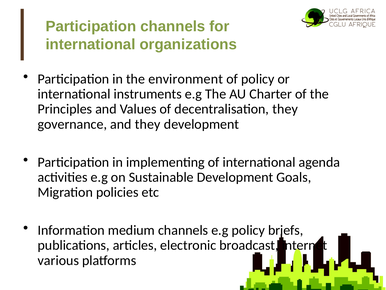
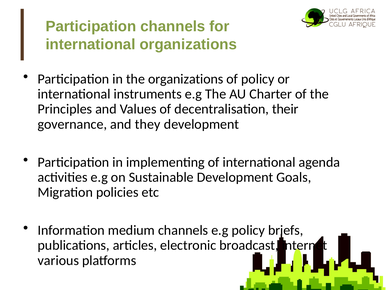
the environment: environment -> organizations
decentralisation they: they -> their
